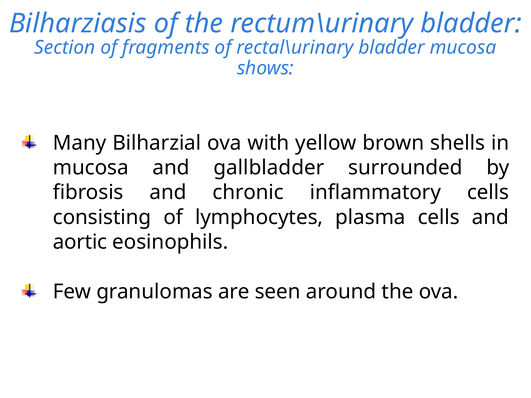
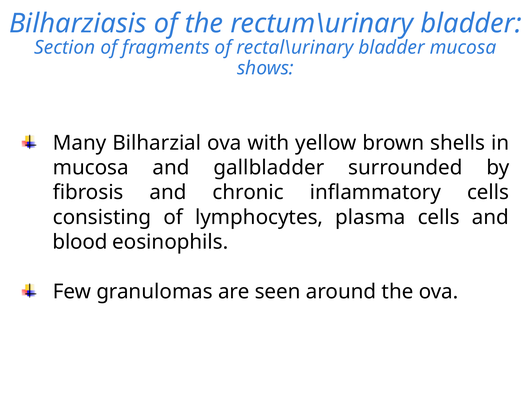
aortic: aortic -> blood
